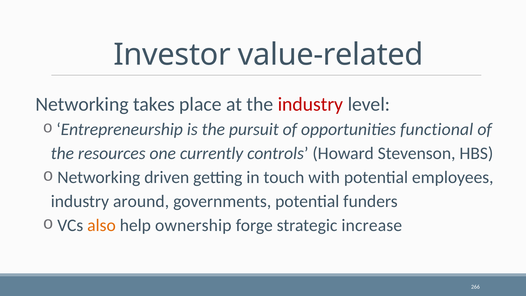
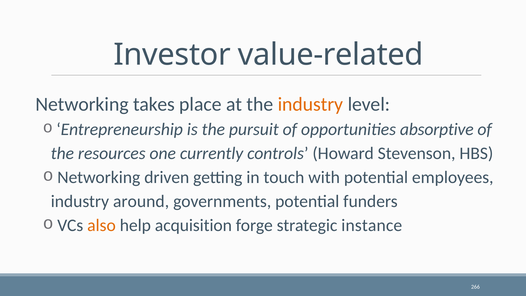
industry at (310, 104) colour: red -> orange
functional: functional -> absorptive
ownership: ownership -> acquisition
increase: increase -> instance
